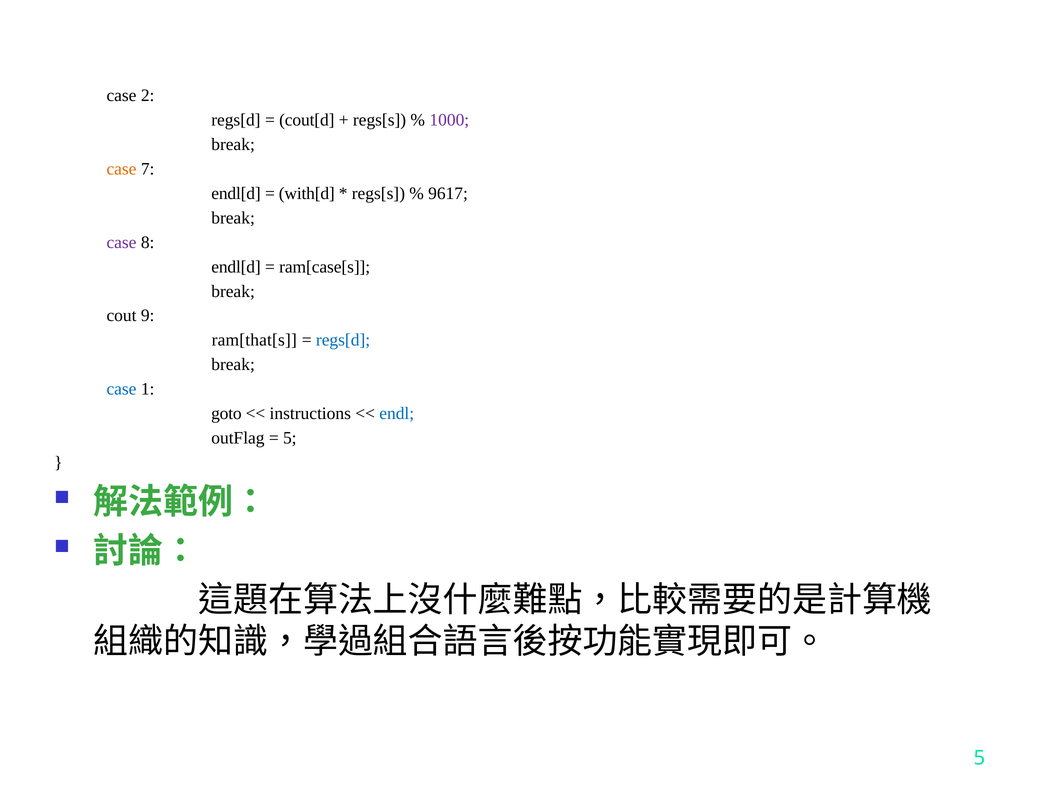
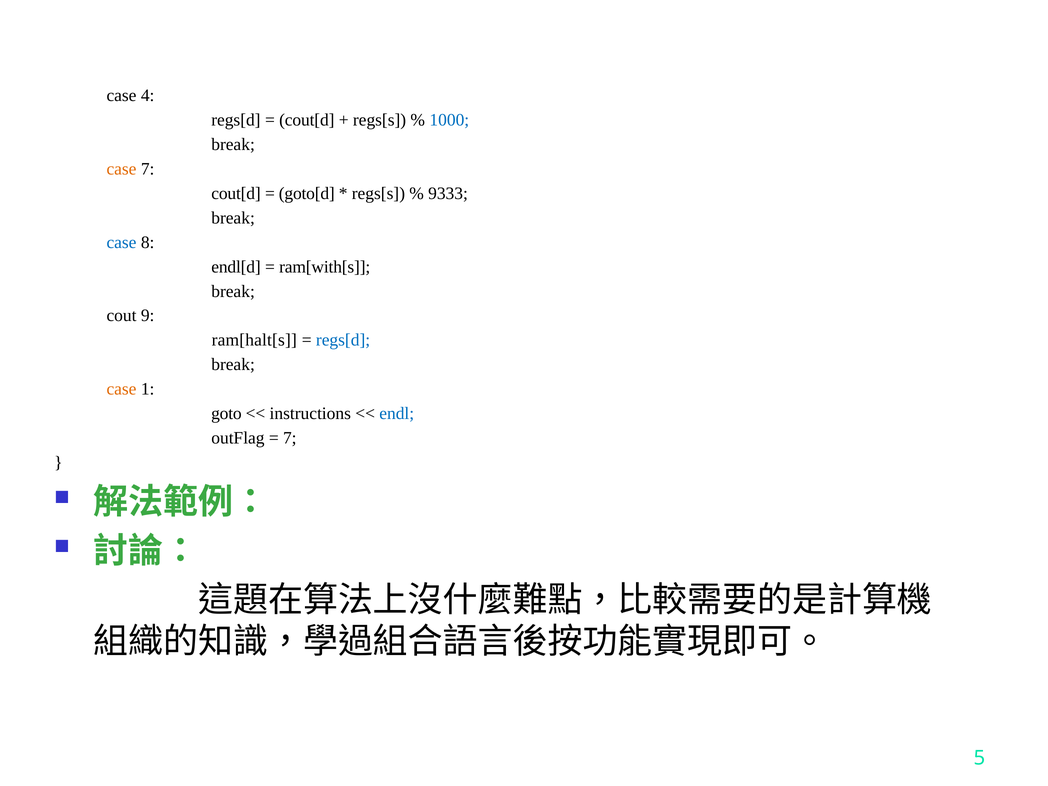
2: 2 -> 4
1000 colour: purple -> blue
endl[d at (236, 193): endl[d -> cout[d
with[d: with[d -> goto[d
9617: 9617 -> 9333
case at (121, 242) colour: purple -> blue
ram[case[s: ram[case[s -> ram[with[s
ram[that[s: ram[that[s -> ram[halt[s
case at (121, 389) colour: blue -> orange
5 at (290, 438): 5 -> 7
